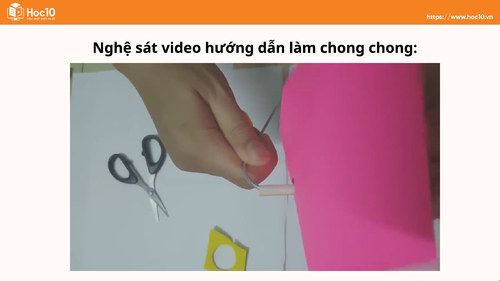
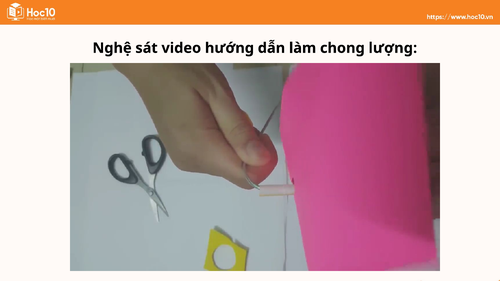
chong chong: chong -> lượng
